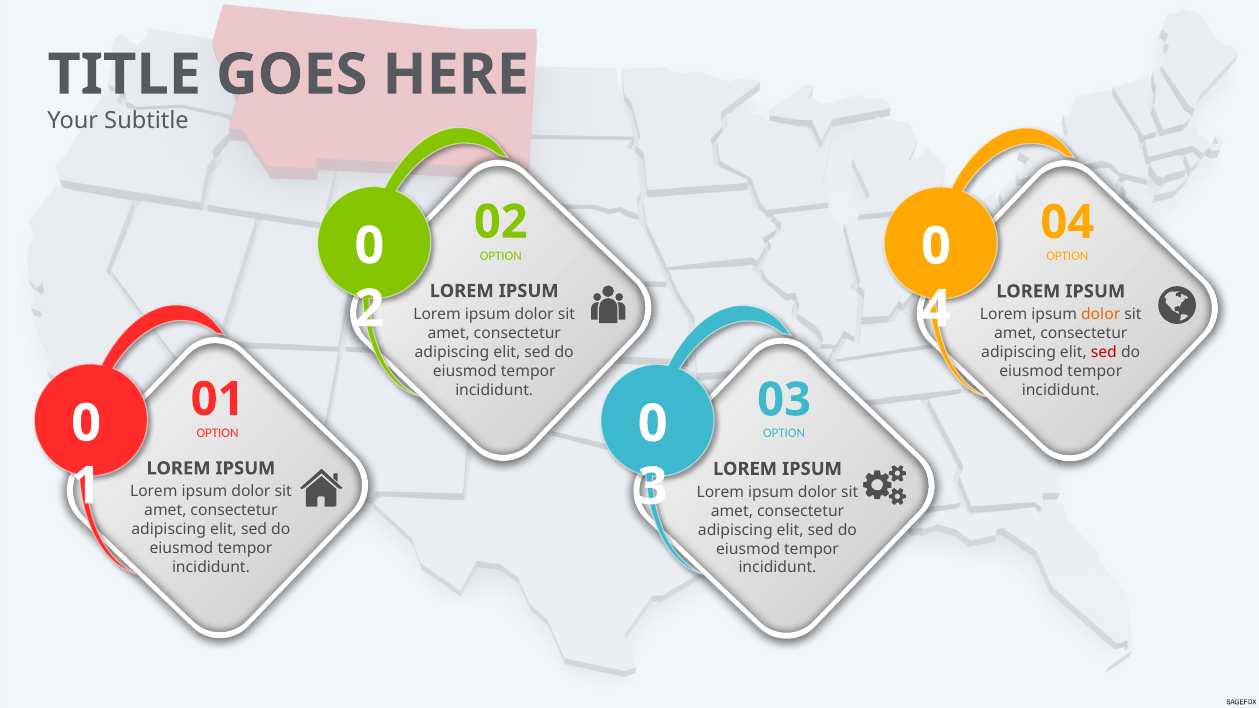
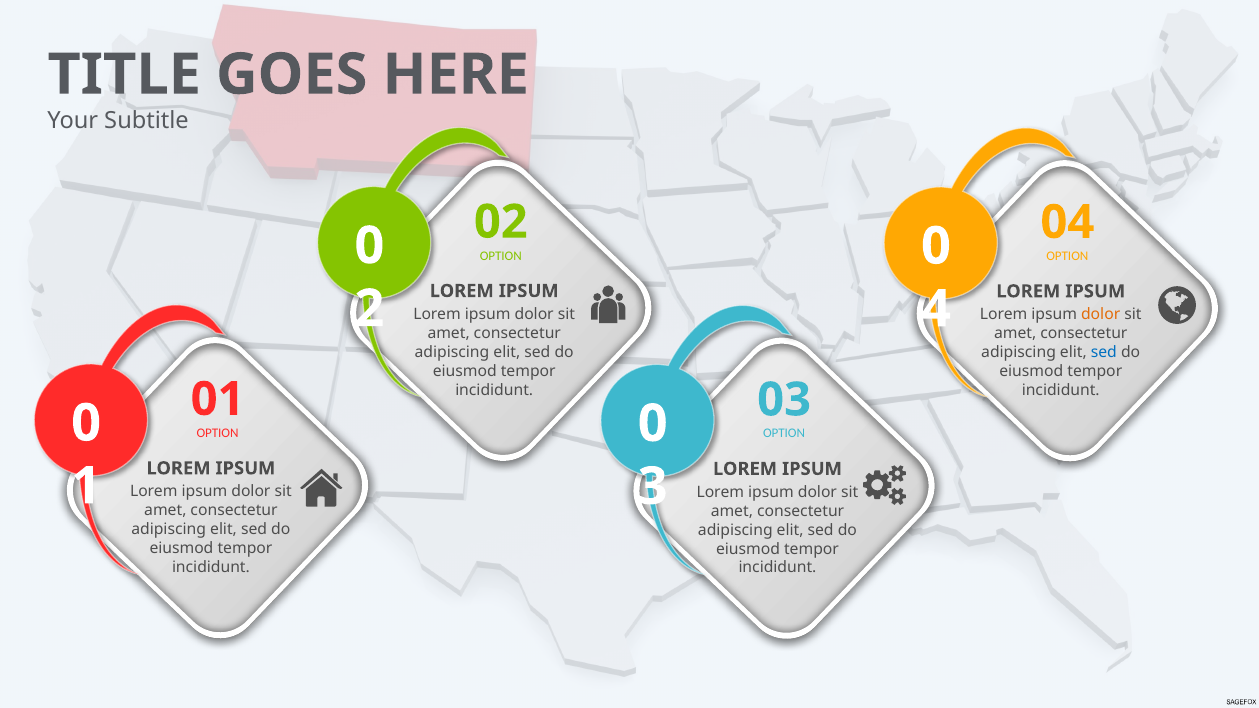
sed at (1104, 353) colour: red -> blue
